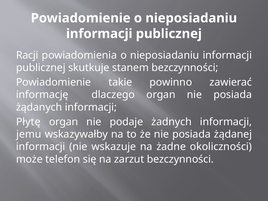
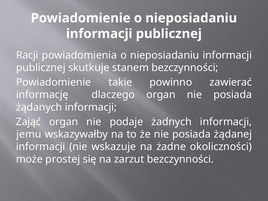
Płytę: Płytę -> Zająć
telefon: telefon -> prostej
